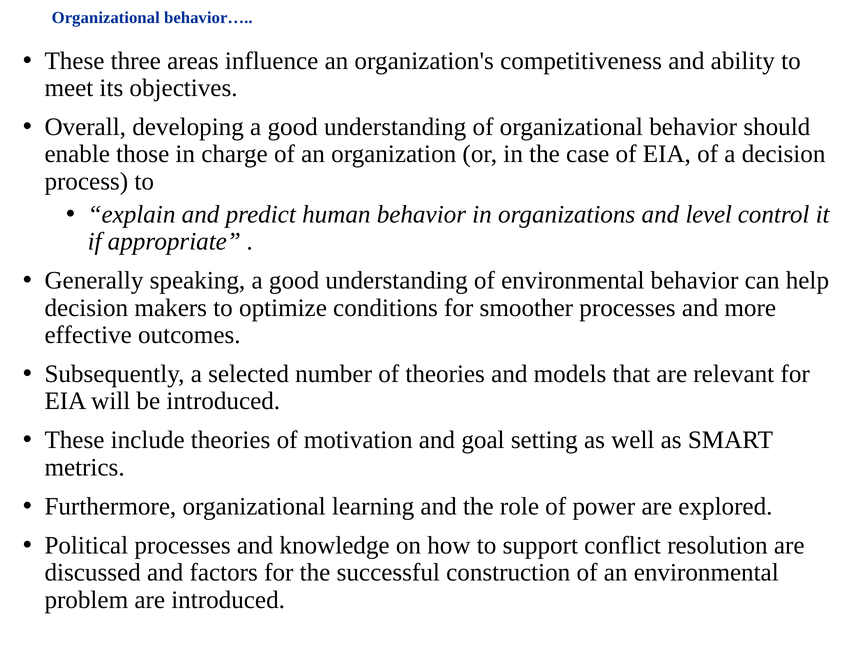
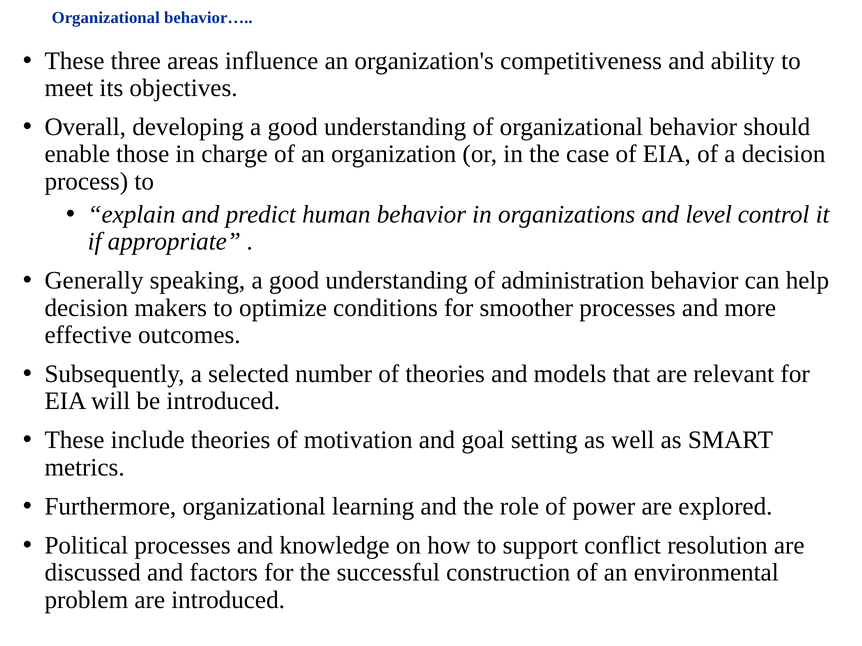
of environmental: environmental -> administration
